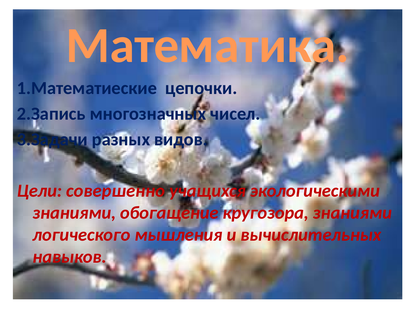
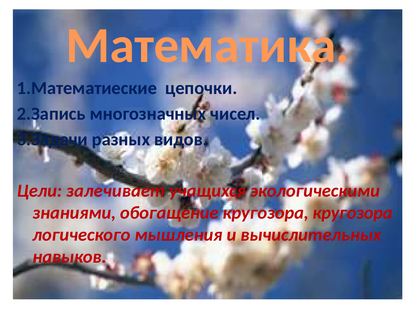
совершенно: совершенно -> залечивает
кругозора знаниями: знаниями -> кругозора
